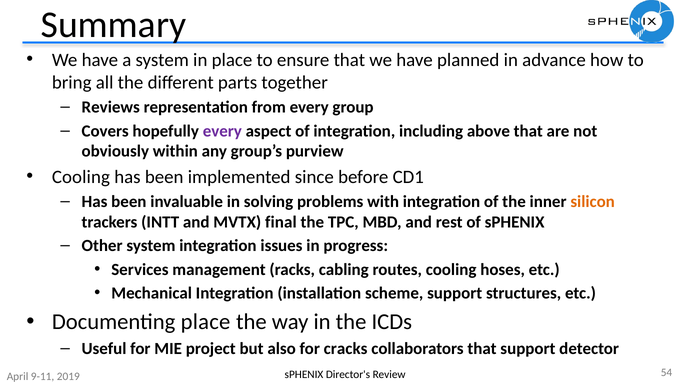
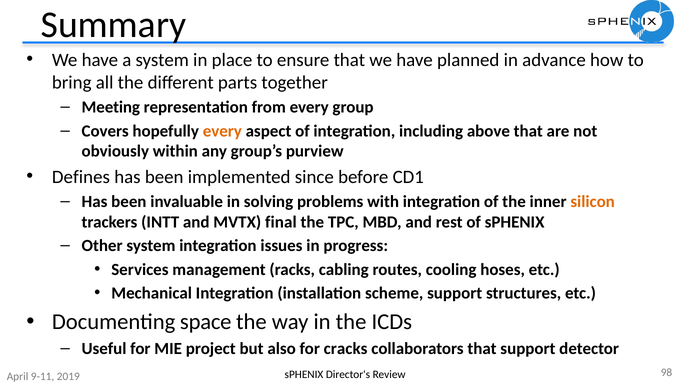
Reviews: Reviews -> Meeting
every at (222, 131) colour: purple -> orange
Cooling at (81, 177): Cooling -> Defines
Documenting place: place -> space
54: 54 -> 98
